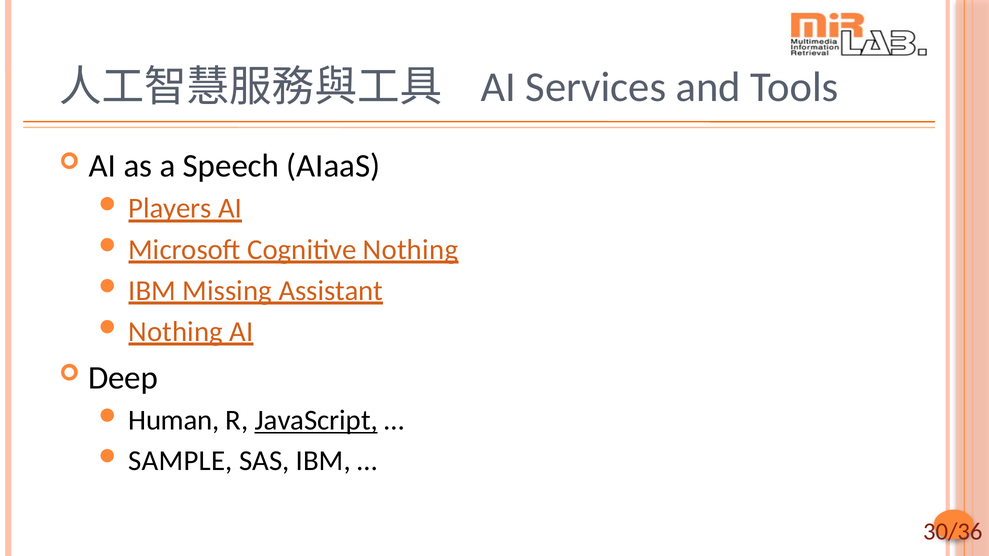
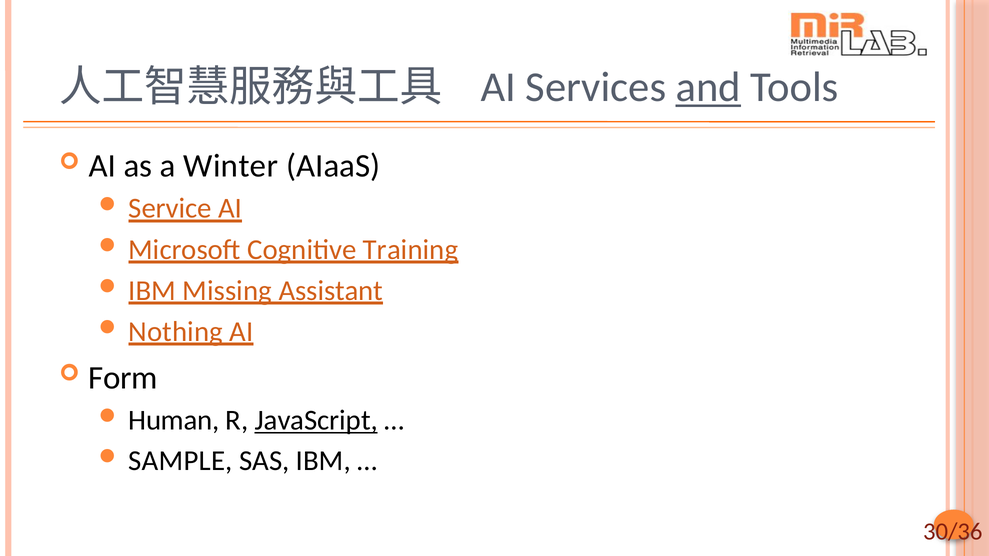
and underline: none -> present
Speech: Speech -> Winter
Players: Players -> Service
Cognitive Nothing: Nothing -> Training
Deep: Deep -> Form
